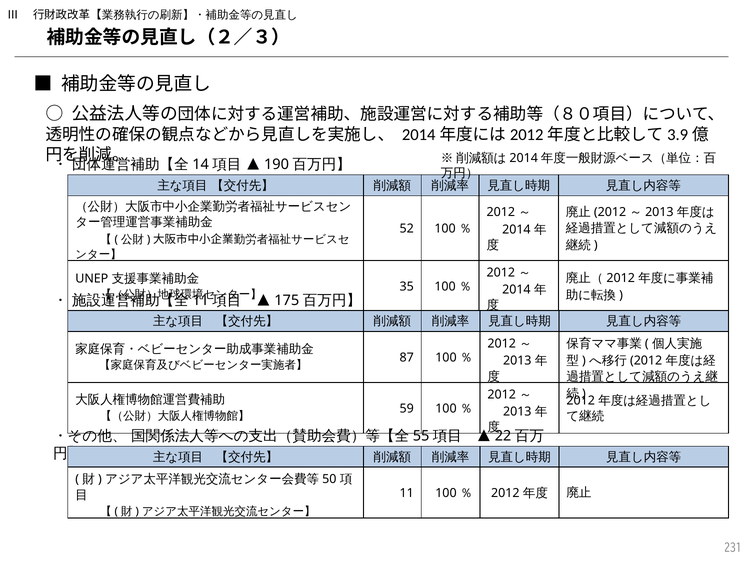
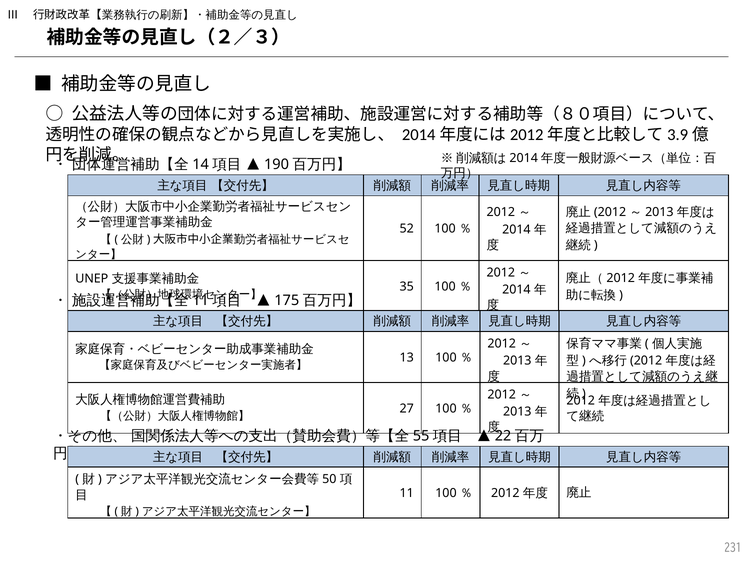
87: 87 -> 13
59: 59 -> 27
